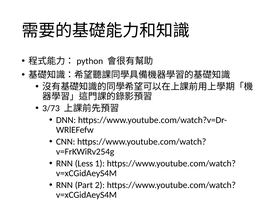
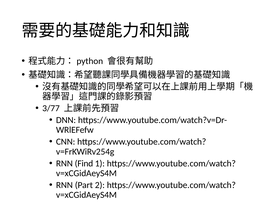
3/73: 3/73 -> 3/77
Less: Less -> Find
